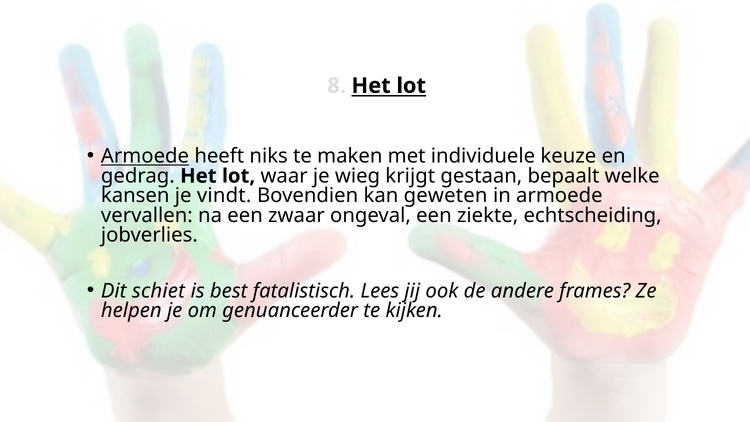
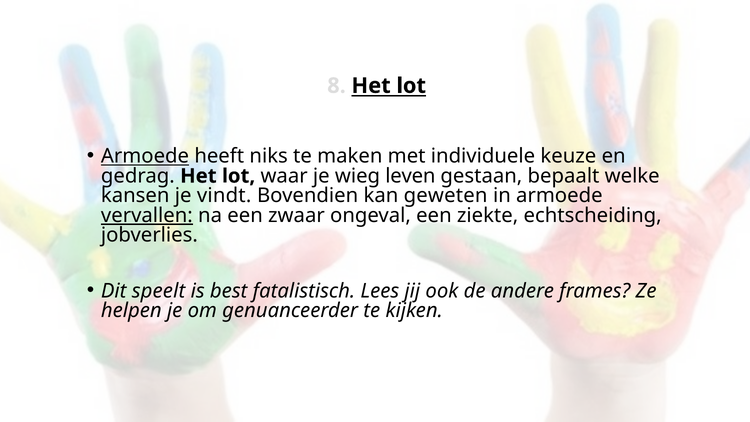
krijgt: krijgt -> leven
vervallen underline: none -> present
schiet: schiet -> speelt
